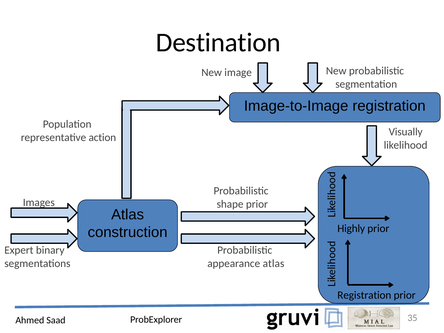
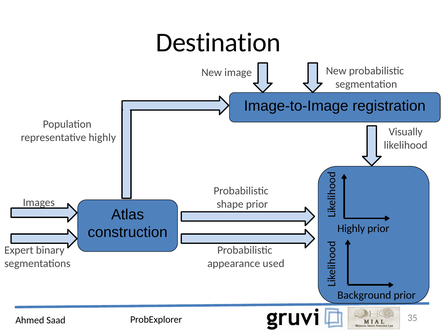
representative action: action -> highly
appearance atlas: atlas -> used
Registration at (364, 295): Registration -> Background
